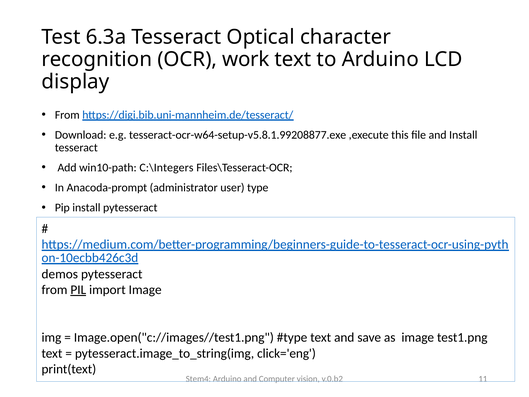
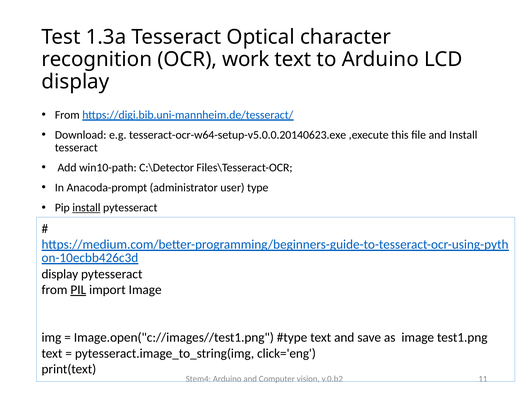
6.3a: 6.3a -> 1.3a
tesseract-ocr-w64-setup-v5.8.1.99208877.exe: tesseract-ocr-w64-setup-v5.8.1.99208877.exe -> tesseract-ocr-w64-setup-v5.0.0.20140623.exe
C:\Integers: C:\Integers -> C:\Detector
install at (86, 208) underline: none -> present
demos at (60, 274): demos -> display
